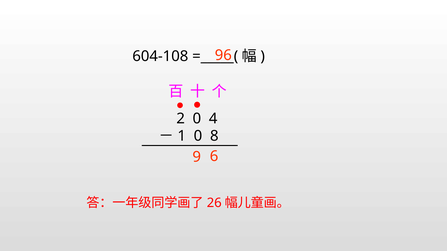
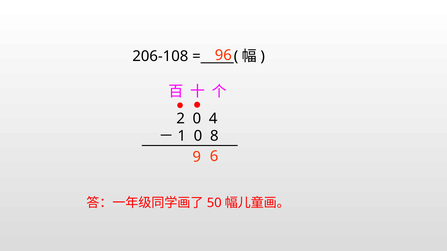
604-108: 604-108 -> 206-108
26: 26 -> 50
